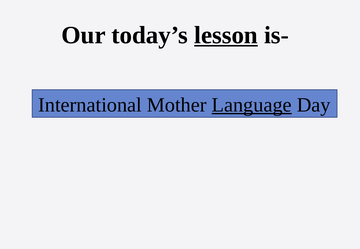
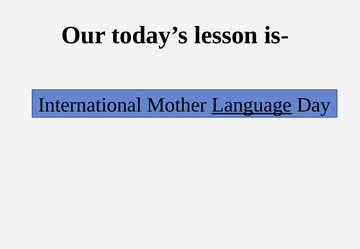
lesson underline: present -> none
